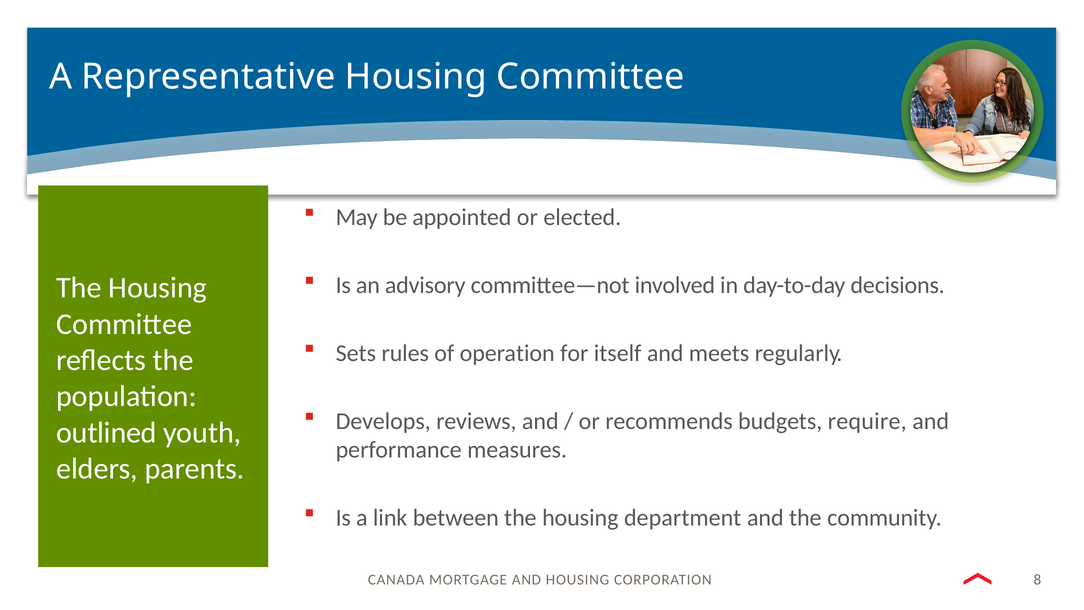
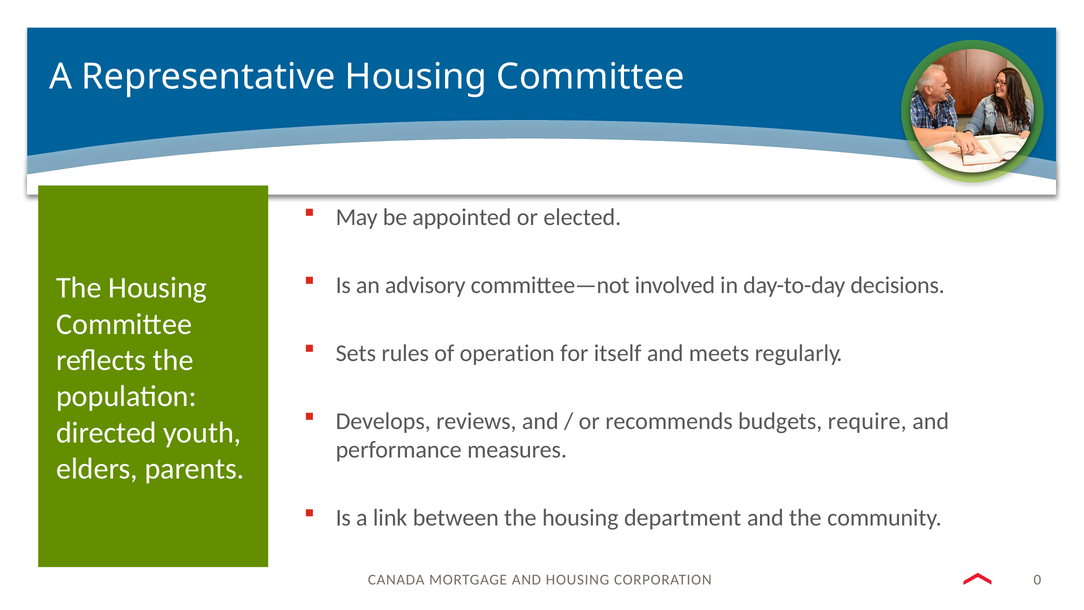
outlined: outlined -> directed
8: 8 -> 0
